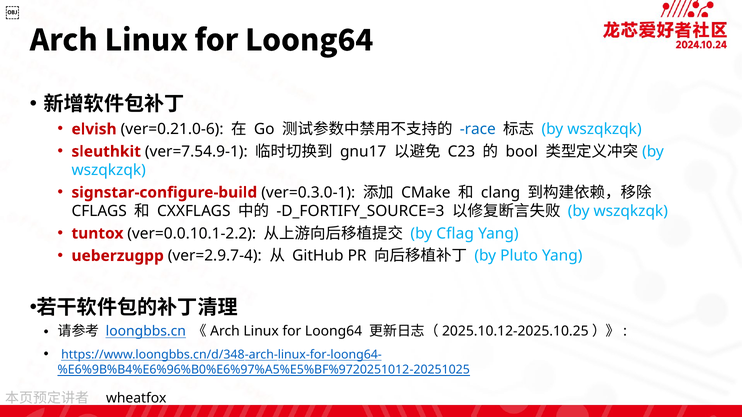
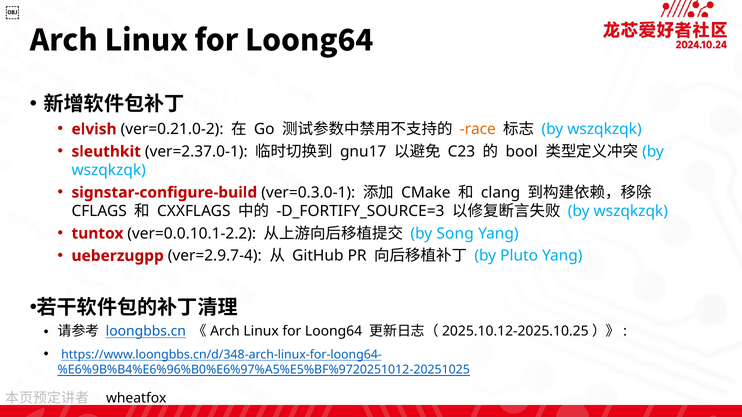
ver=0.21.0-6: ver=0.21.0-6 -> ver=0.21.0-2
race colour: blue -> orange
ver=7.54.9-1: ver=7.54.9-1 -> ver=2.37.0-1
Cflag: Cflag -> Song
